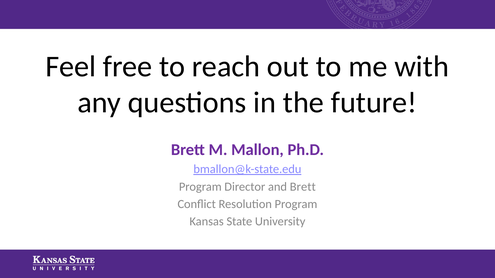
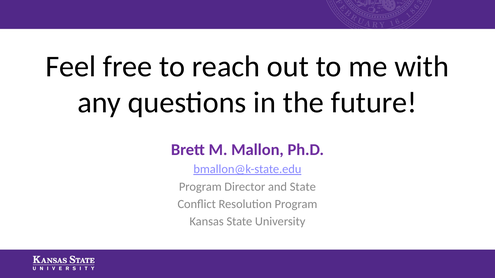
and Brett: Brett -> State
